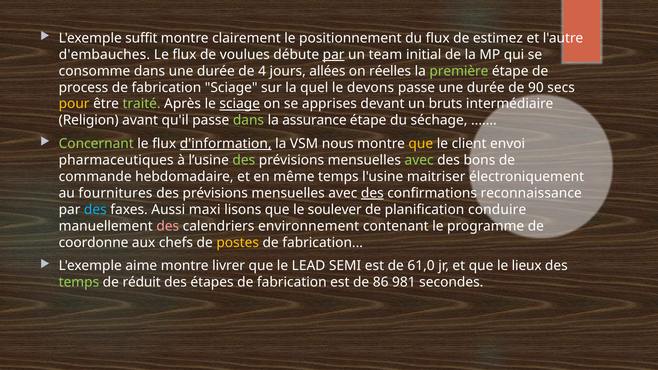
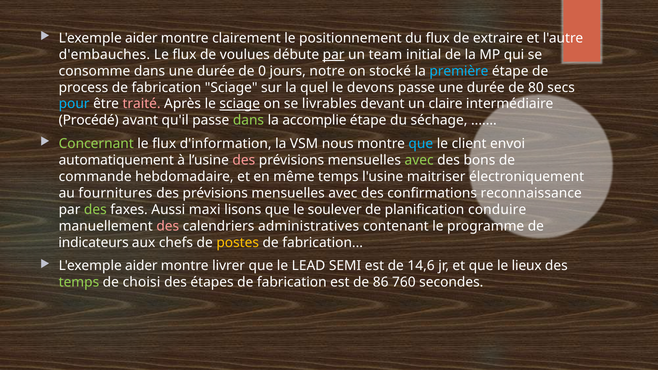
suffit at (141, 38): suffit -> aider
estimez: estimez -> extraire
4: 4 -> 0
allées: allées -> notre
réelles: réelles -> stocké
première colour: light green -> light blue
90: 90 -> 80
pour colour: yellow -> light blue
traité colour: light green -> pink
apprises: apprises -> livrables
bruts: bruts -> claire
Religion: Religion -> Procédé
assurance: assurance -> accomplie
d'information underline: present -> none
que at (421, 144) colour: yellow -> light blue
pharmaceutiques: pharmaceutiques -> automatiquement
des at (244, 160) colour: light green -> pink
des at (372, 193) underline: present -> none
des at (95, 210) colour: light blue -> light green
environnement: environnement -> administratives
coordonne: coordonne -> indicateurs
aime at (141, 266): aime -> aider
61,0: 61,0 -> 14,6
réduit: réduit -> choisi
981: 981 -> 760
